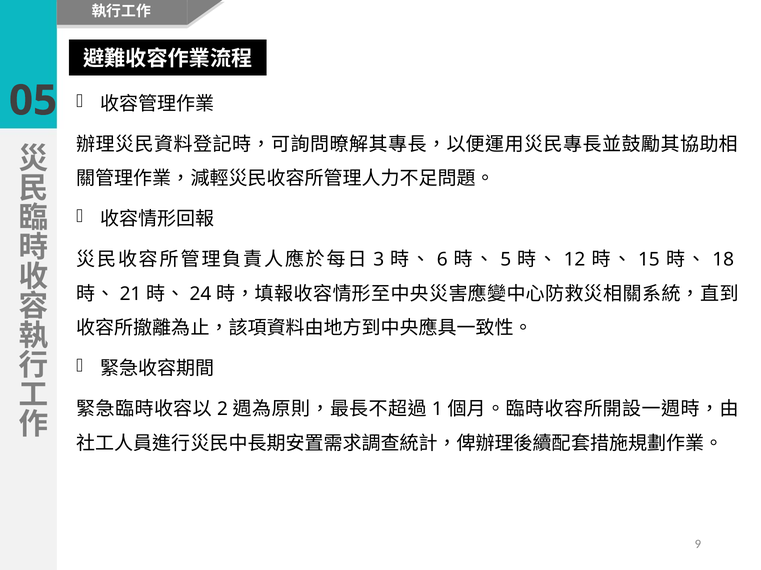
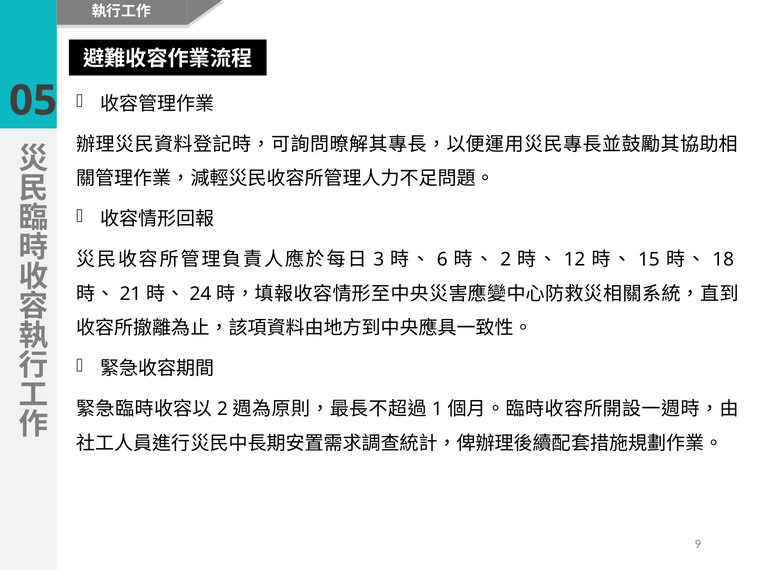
5 at (506, 260): 5 -> 2
